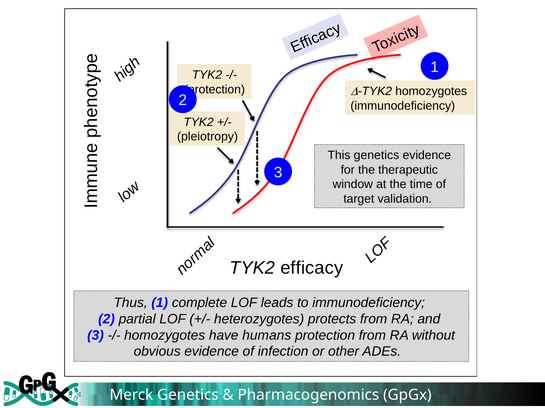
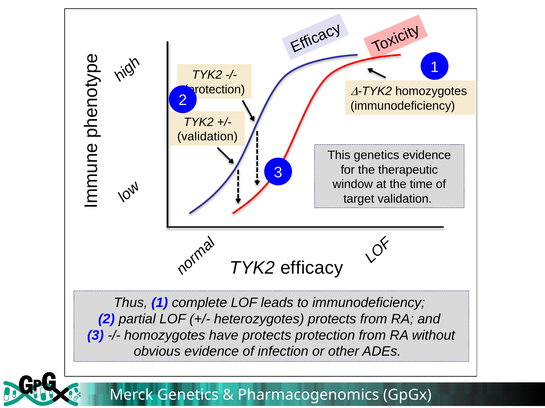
pleiotropy at (208, 137): pleiotropy -> validation
have humans: humans -> protects
